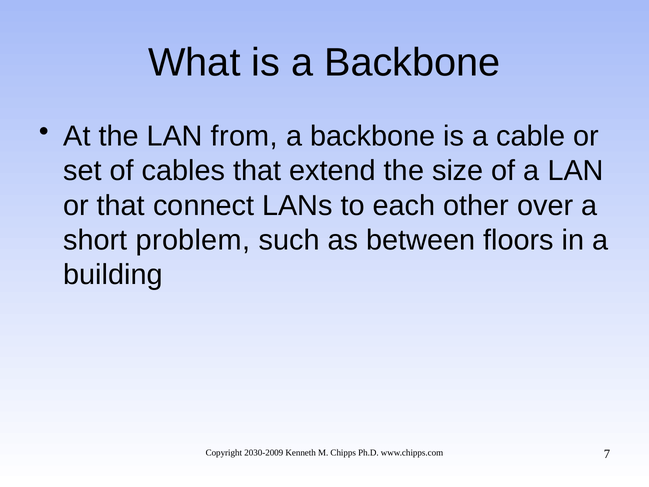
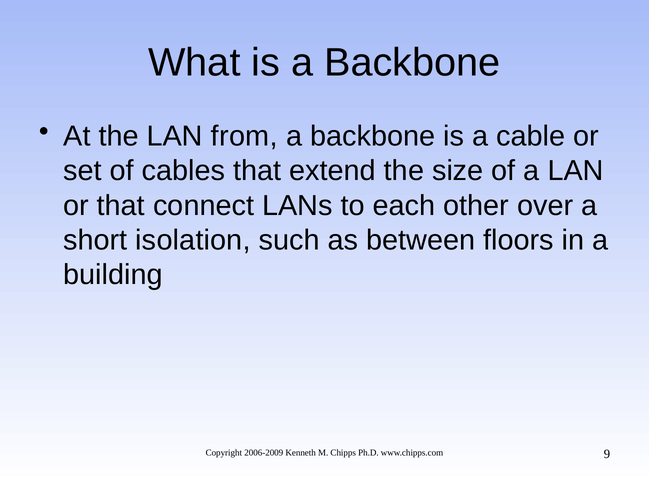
problem: problem -> isolation
2030-2009: 2030-2009 -> 2006-2009
7: 7 -> 9
